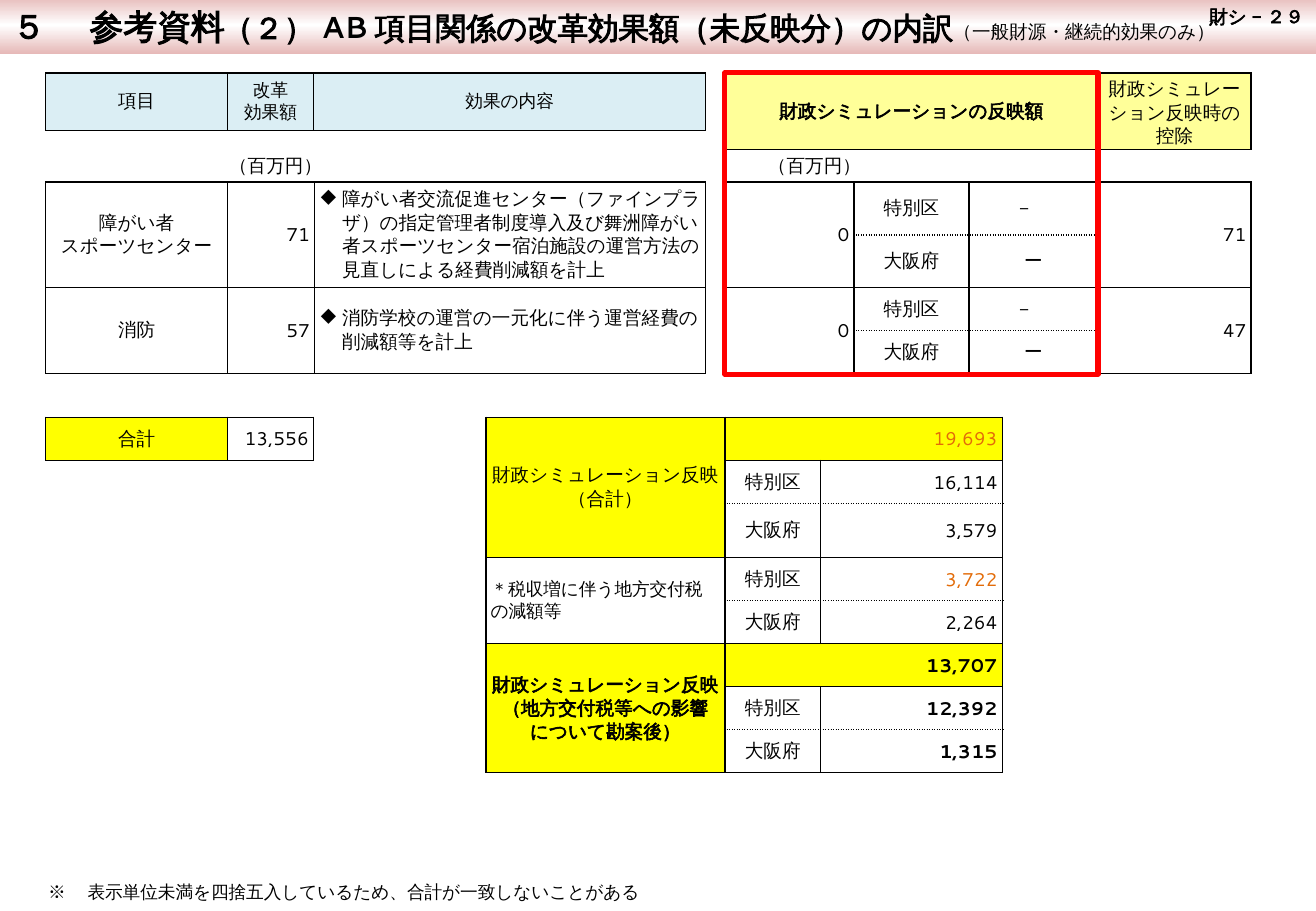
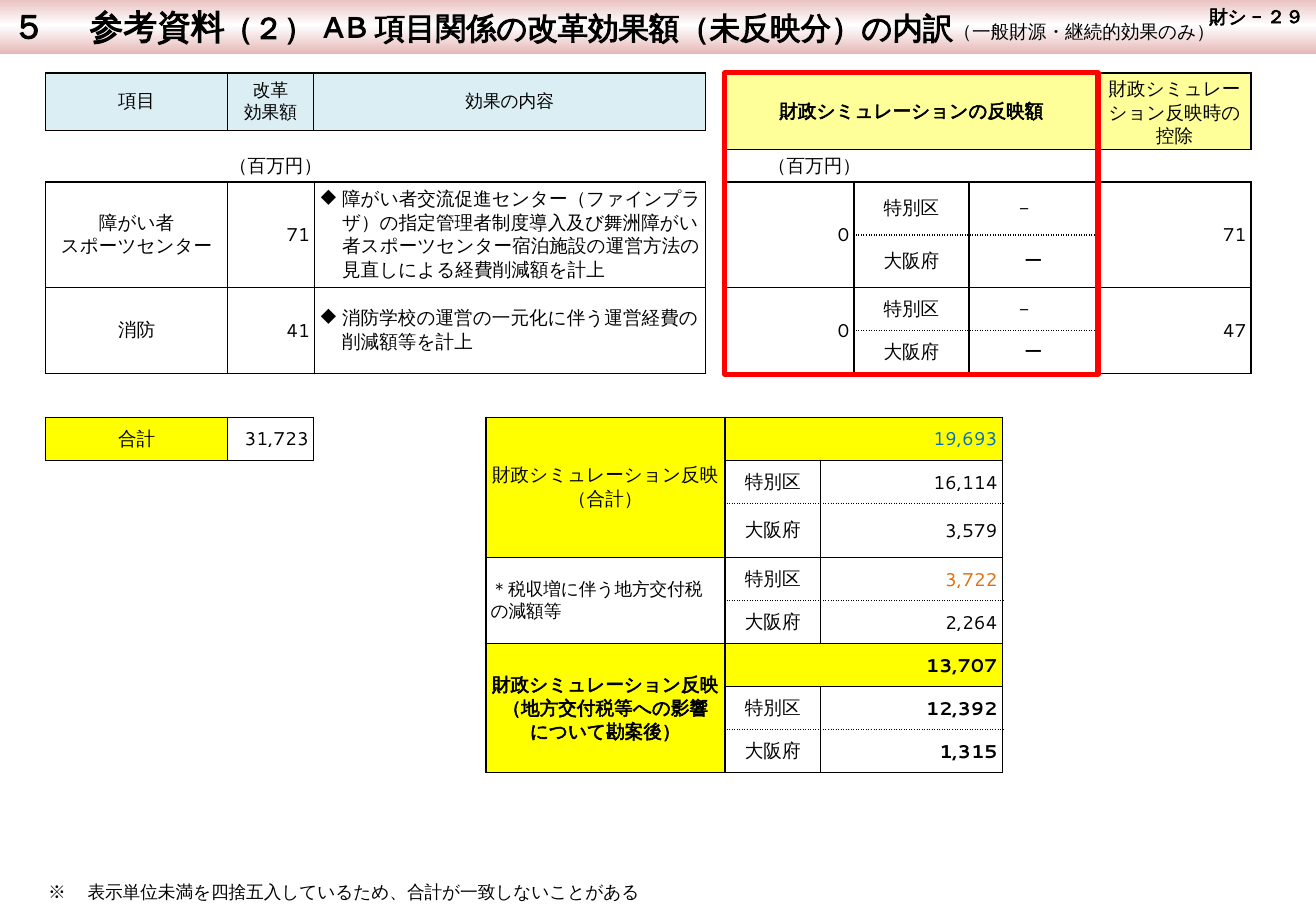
57: 57 -> 41
13,556: 13,556 -> 31,723
19,693 colour: orange -> blue
